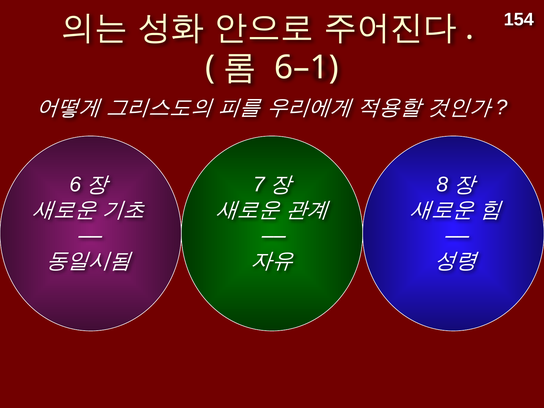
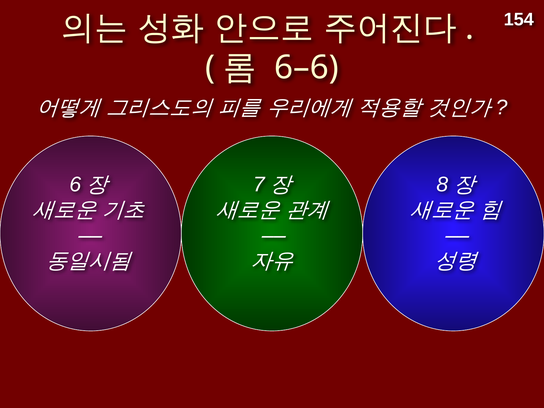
6–1: 6–1 -> 6–6
